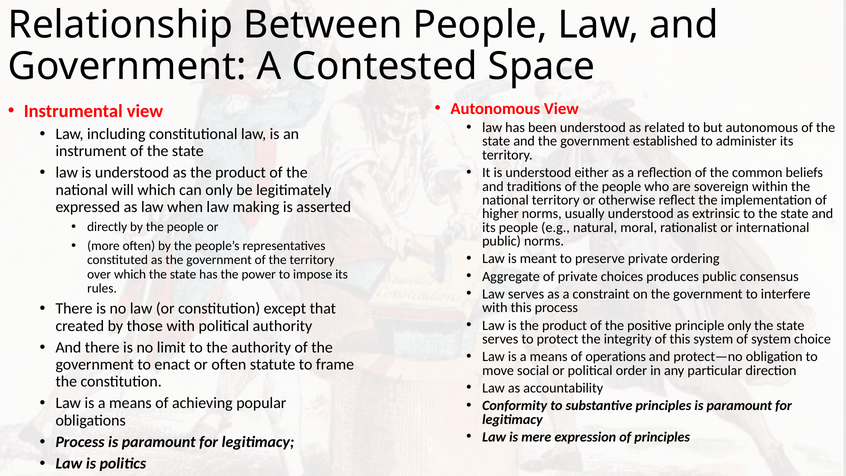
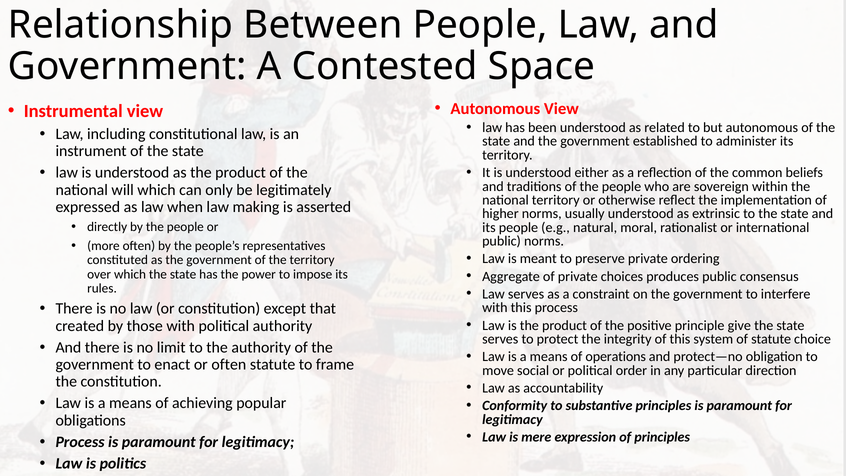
principle only: only -> give
of system: system -> statute
